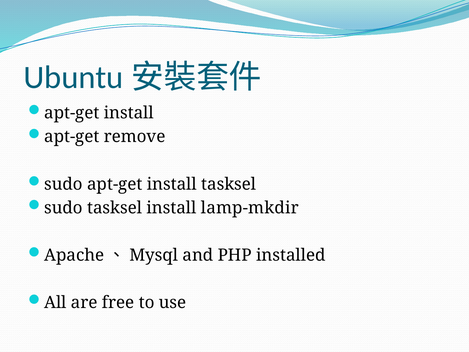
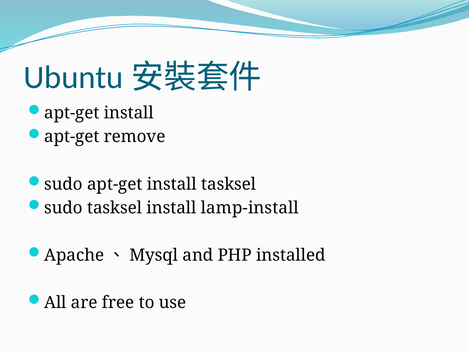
lamp-mkdir: lamp-mkdir -> lamp-install
